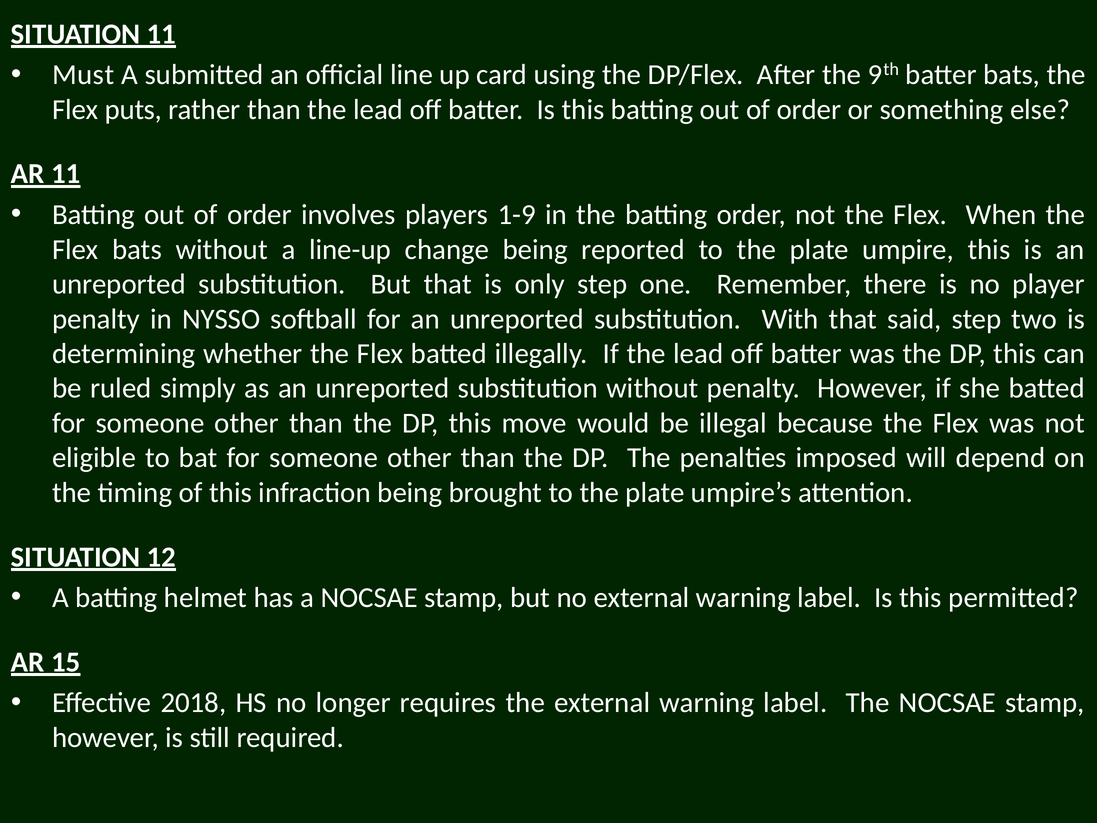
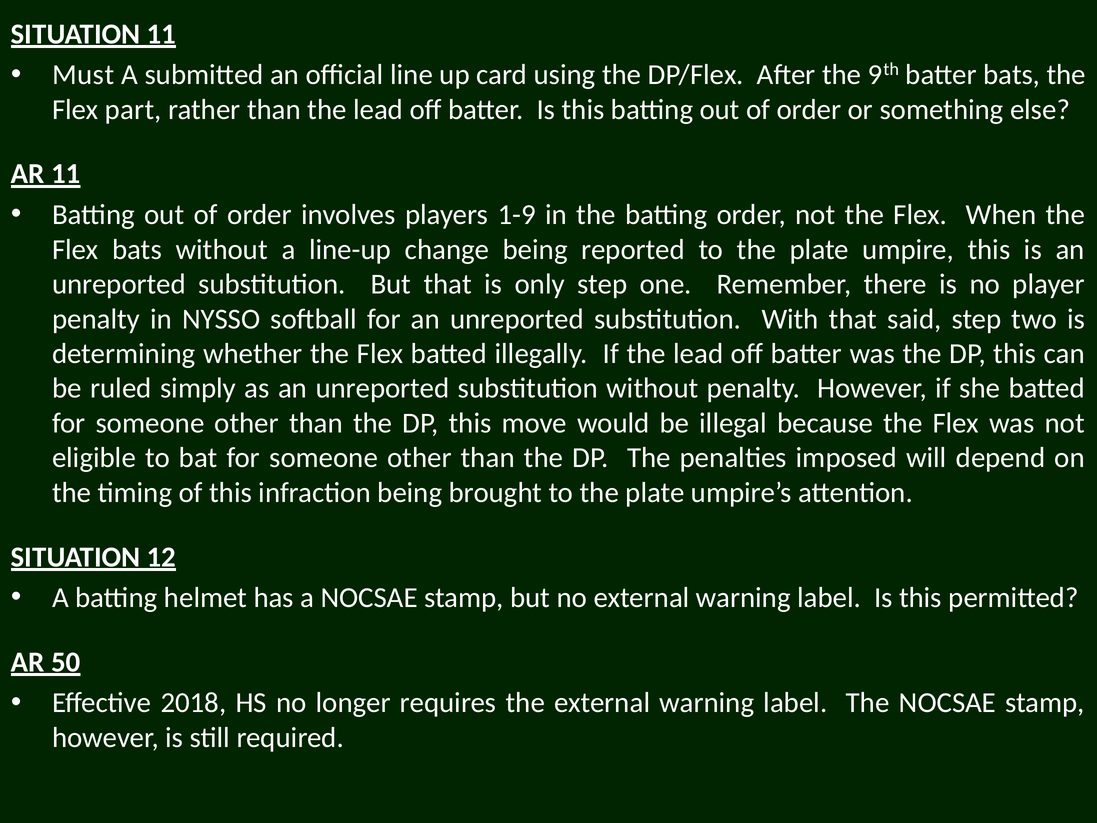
puts: puts -> part
15: 15 -> 50
